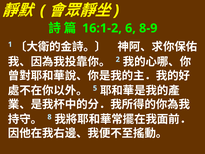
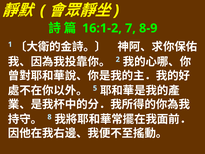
6: 6 -> 7
